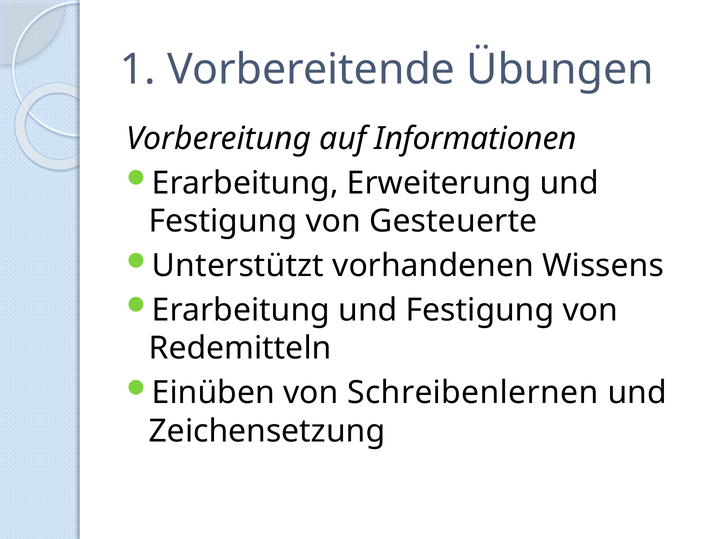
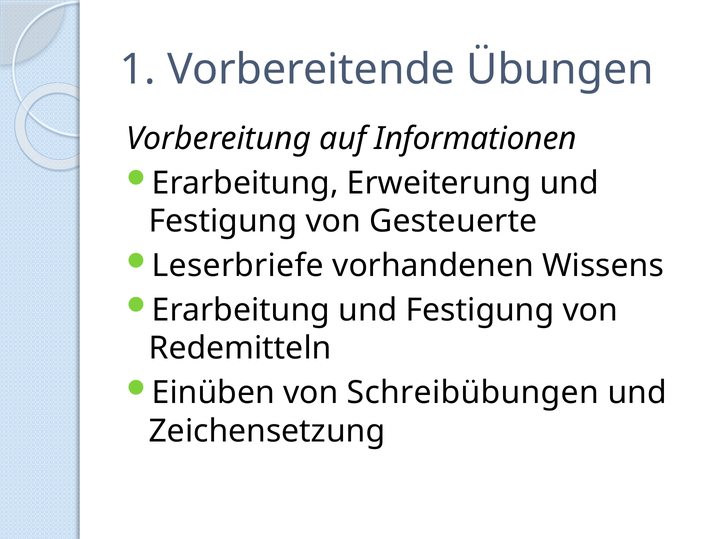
Unterstützt: Unterstützt -> Leserbriefe
Schreibenlernen: Schreibenlernen -> Schreibübungen
